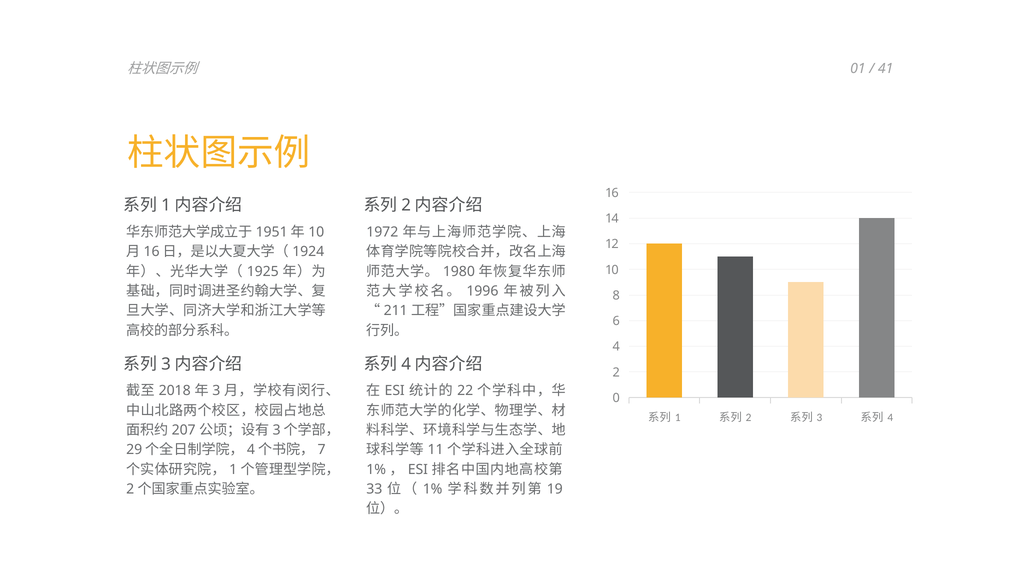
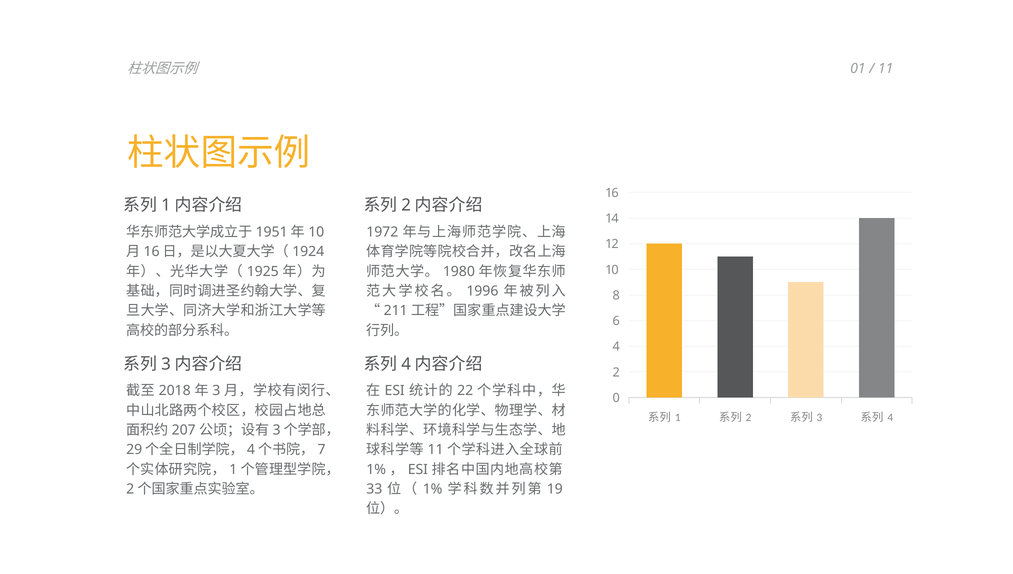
41 at (886, 68): 41 -> 11
